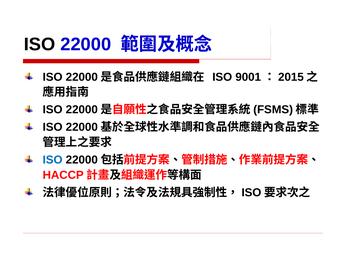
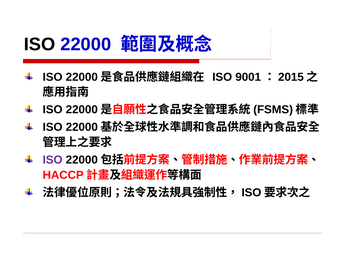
ISO at (53, 160) colour: blue -> purple
